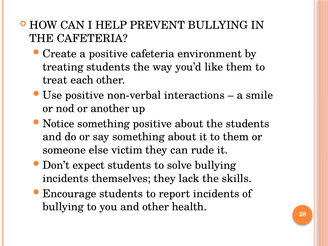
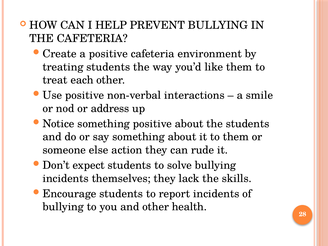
another: another -> address
victim: victim -> action
